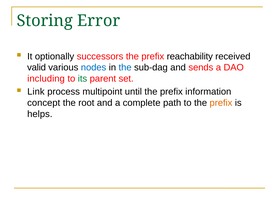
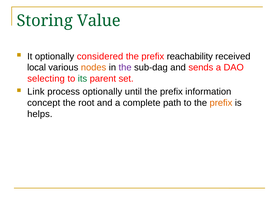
Error: Error -> Value
successors: successors -> considered
valid: valid -> local
nodes colour: blue -> orange
the at (125, 68) colour: blue -> purple
including: including -> selecting
process multipoint: multipoint -> optionally
